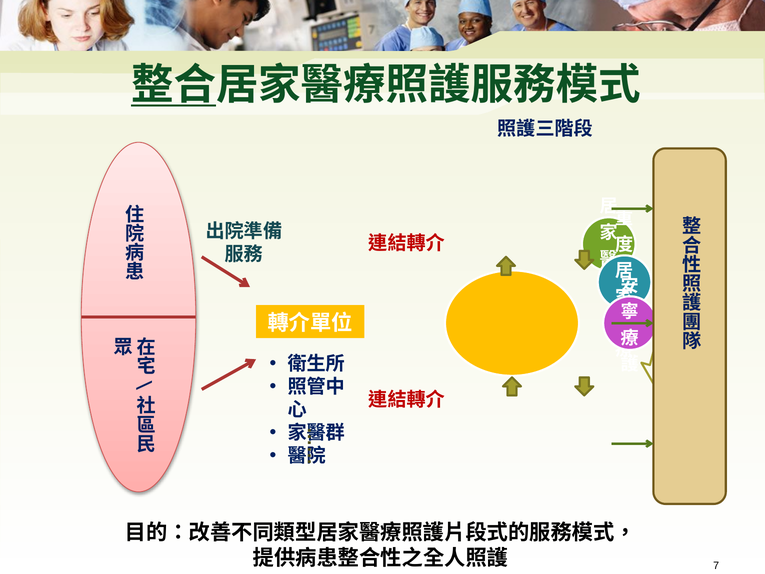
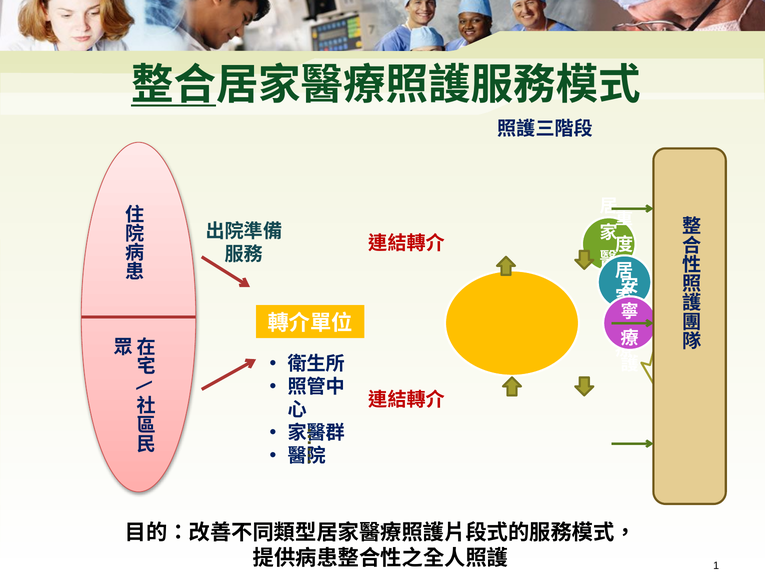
7: 7 -> 1
